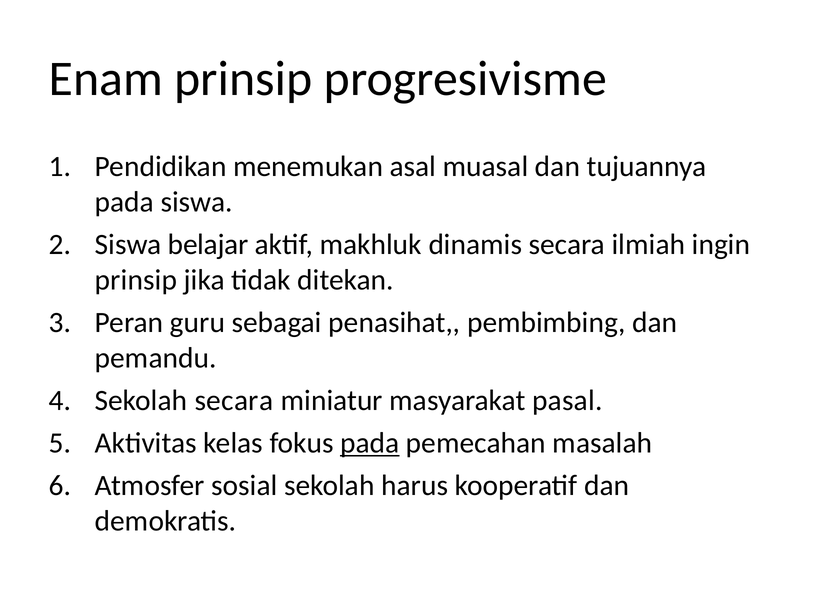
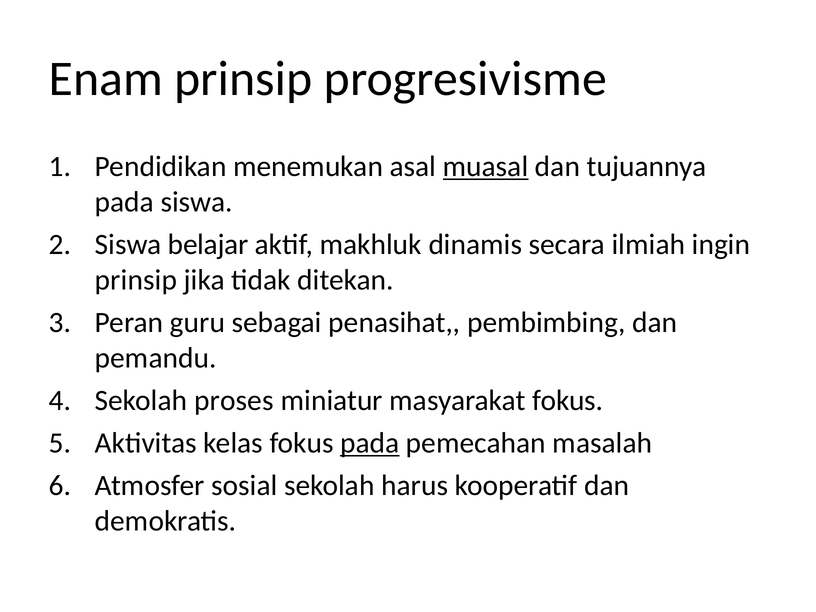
muasal underline: none -> present
Sekolah secara: secara -> proses
masyarakat pasal: pasal -> fokus
